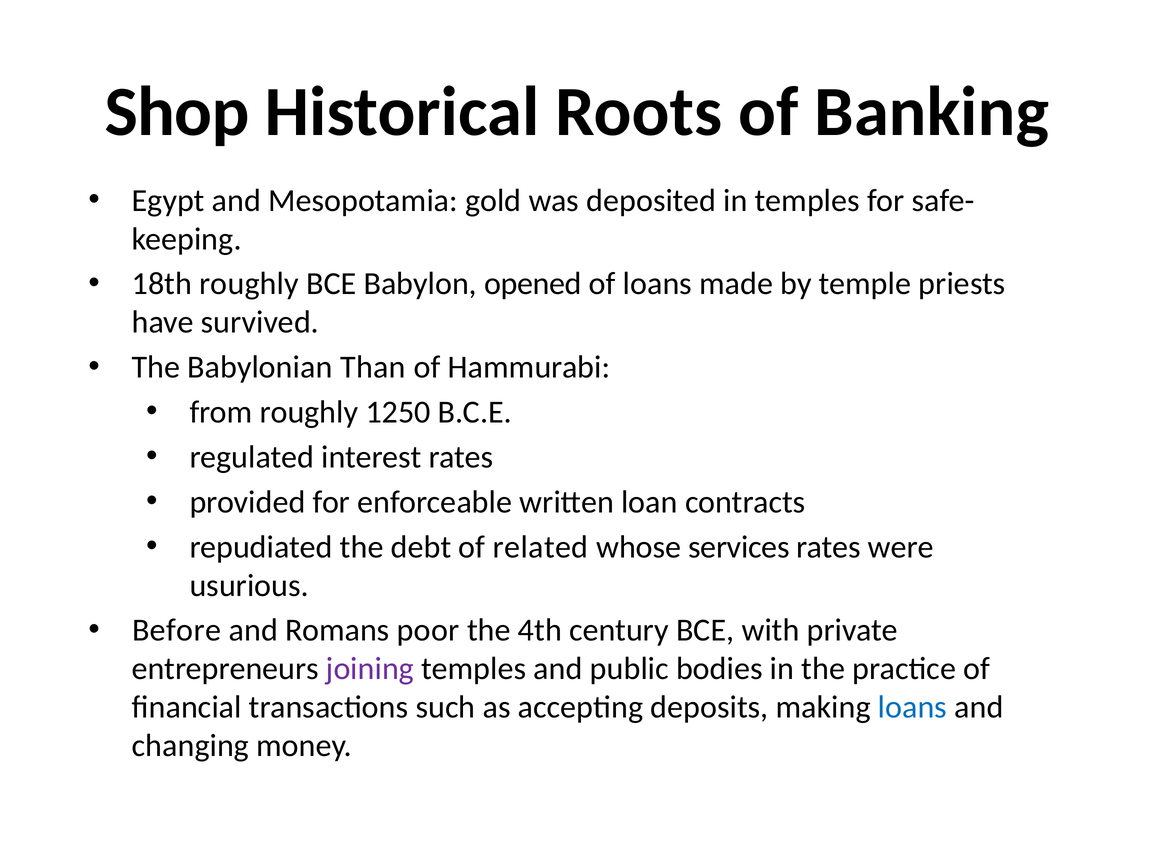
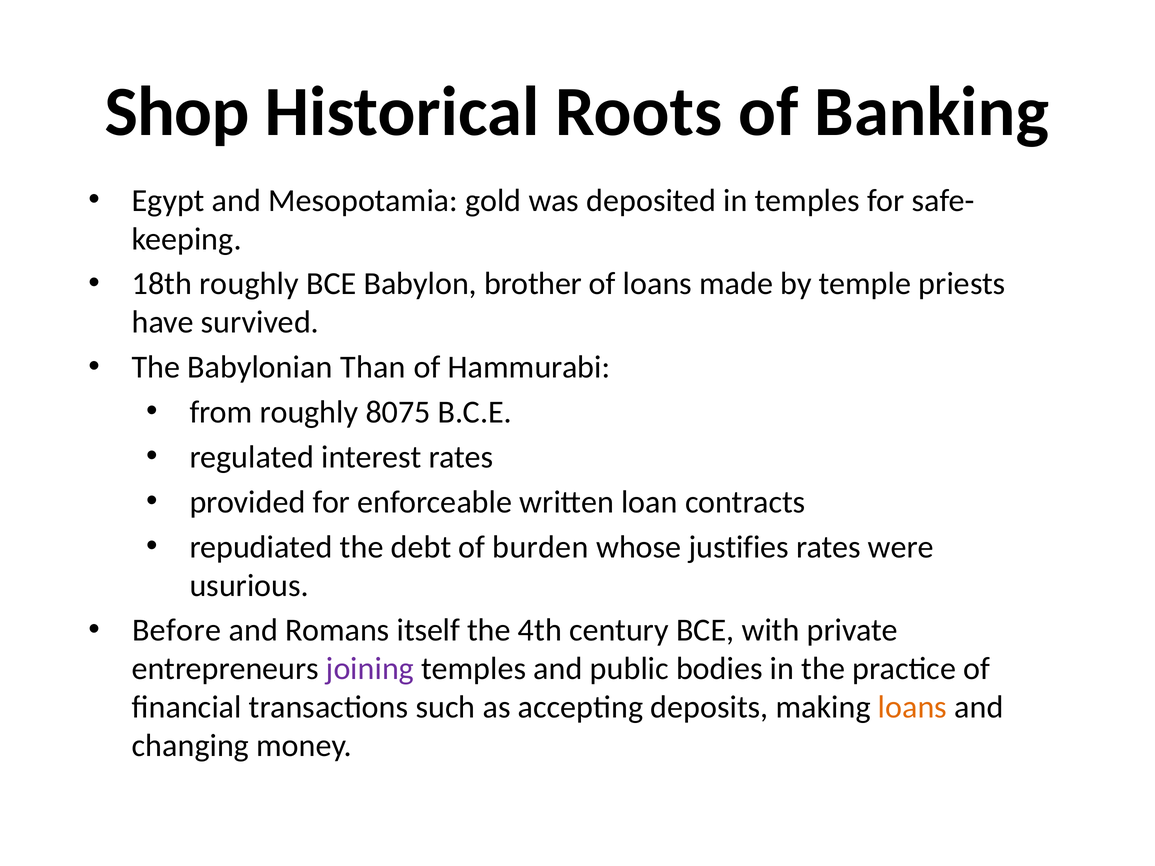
opened: opened -> brother
1250: 1250 -> 8075
related: related -> burden
services: services -> justifies
poor: poor -> itself
loans at (912, 708) colour: blue -> orange
